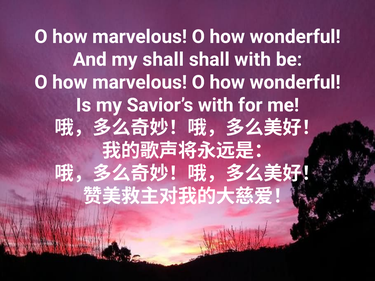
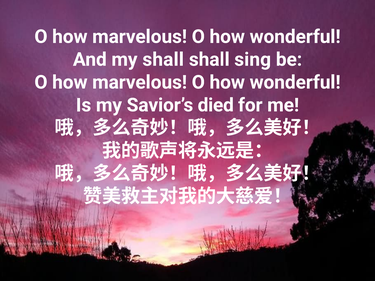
shall with: with -> sing
Savior’s with: with -> died
